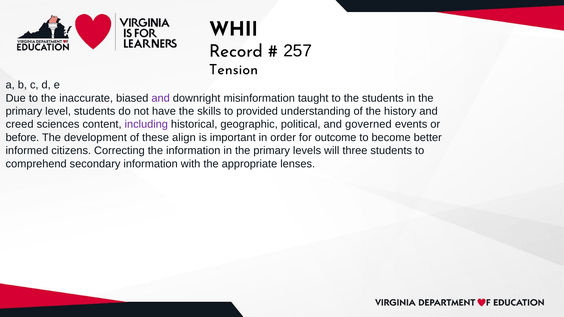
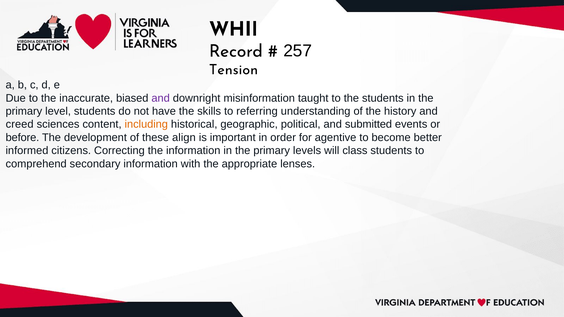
provided: provided -> referring
including colour: purple -> orange
governed: governed -> submitted
outcome: outcome -> agentive
three: three -> class
